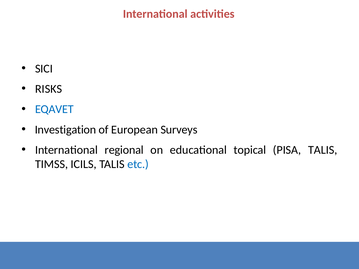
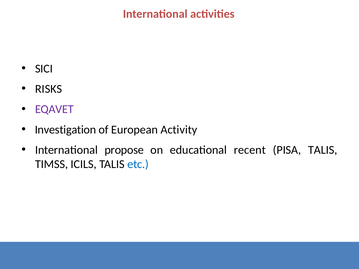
EQAVET colour: blue -> purple
Surveys: Surveys -> Activity
regional: regional -> propose
topical: topical -> recent
